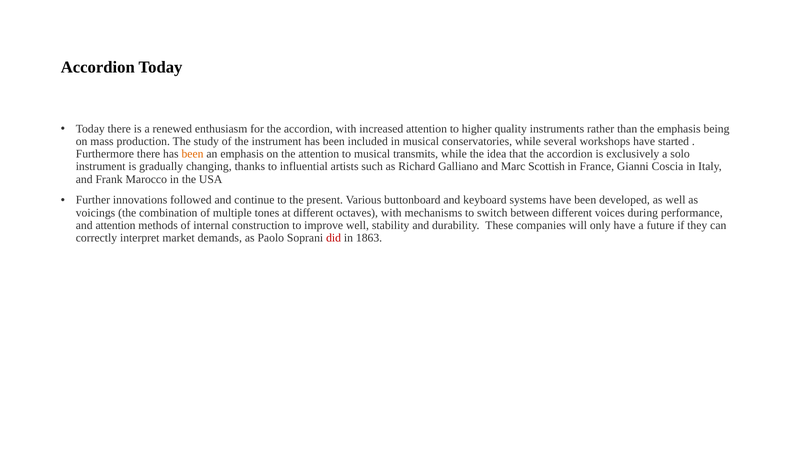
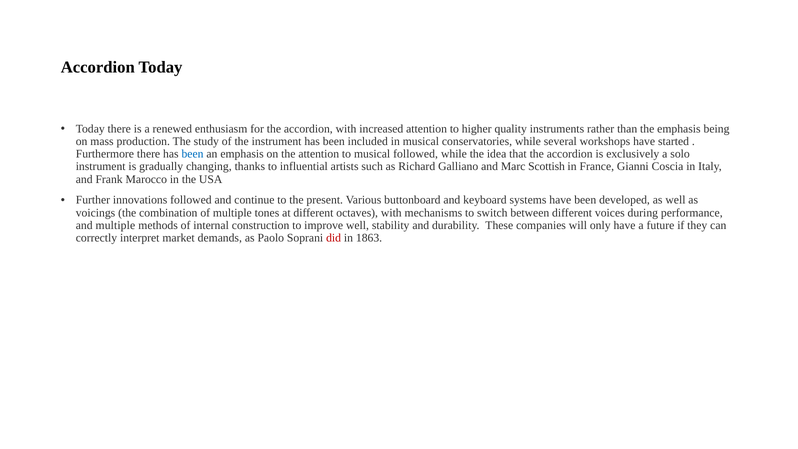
been at (193, 154) colour: orange -> blue
musical transmits: transmits -> followed
and attention: attention -> multiple
